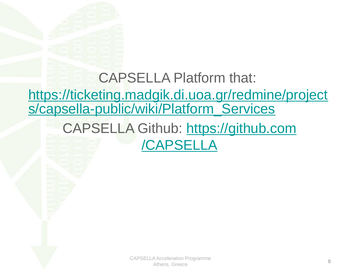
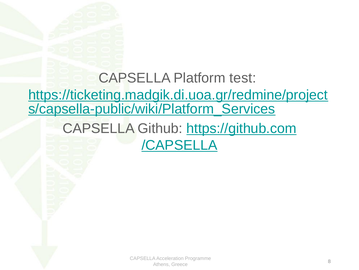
that: that -> test
